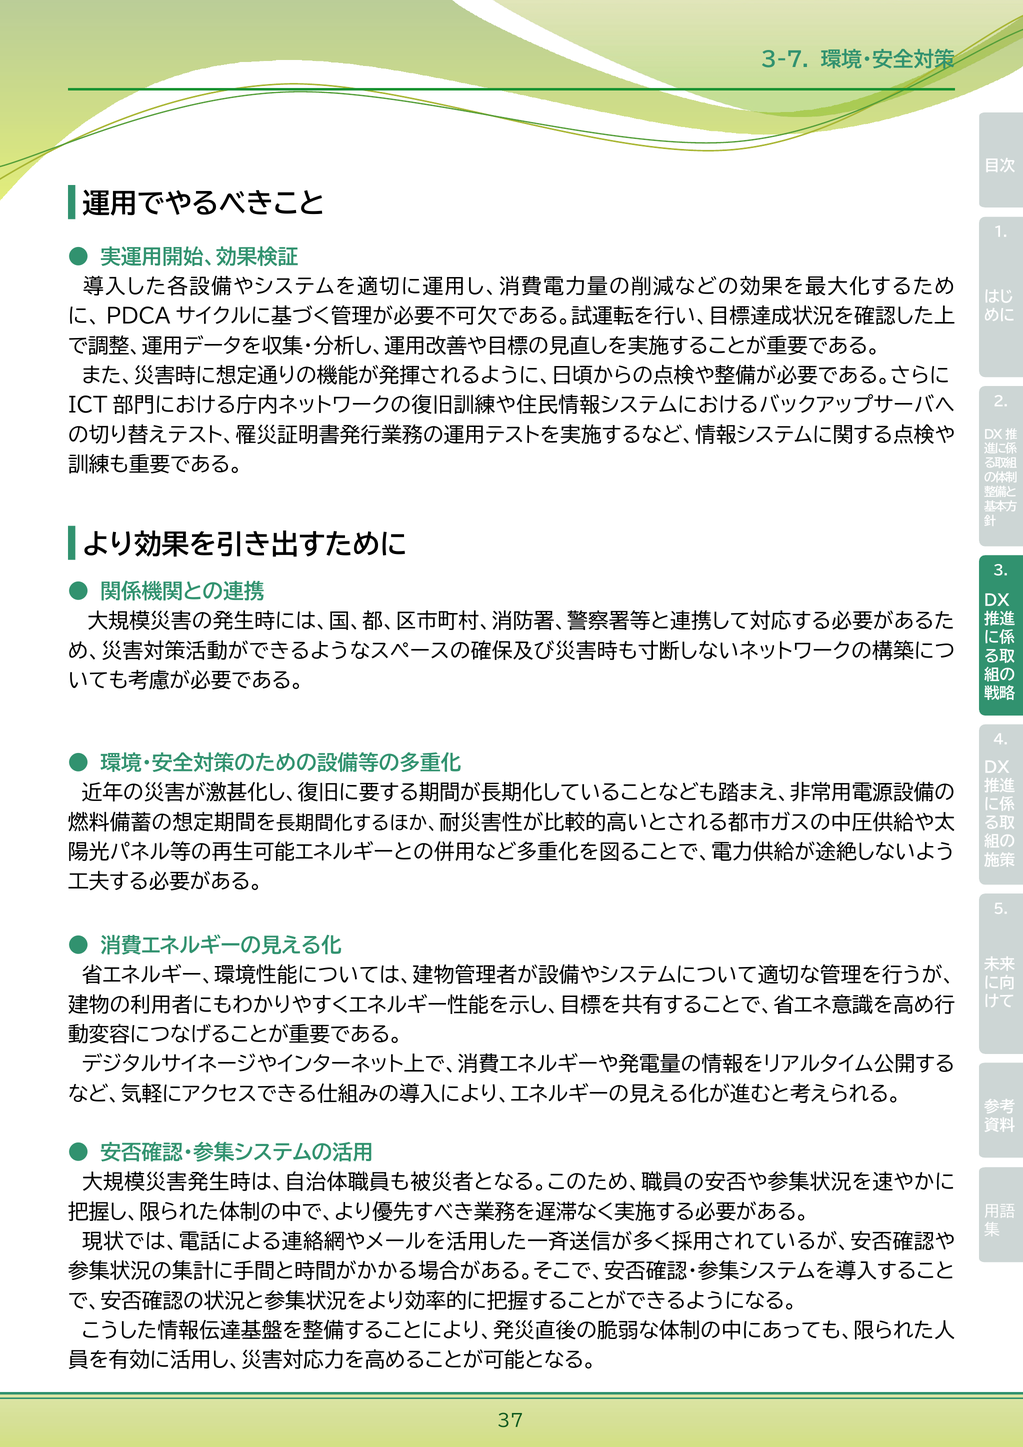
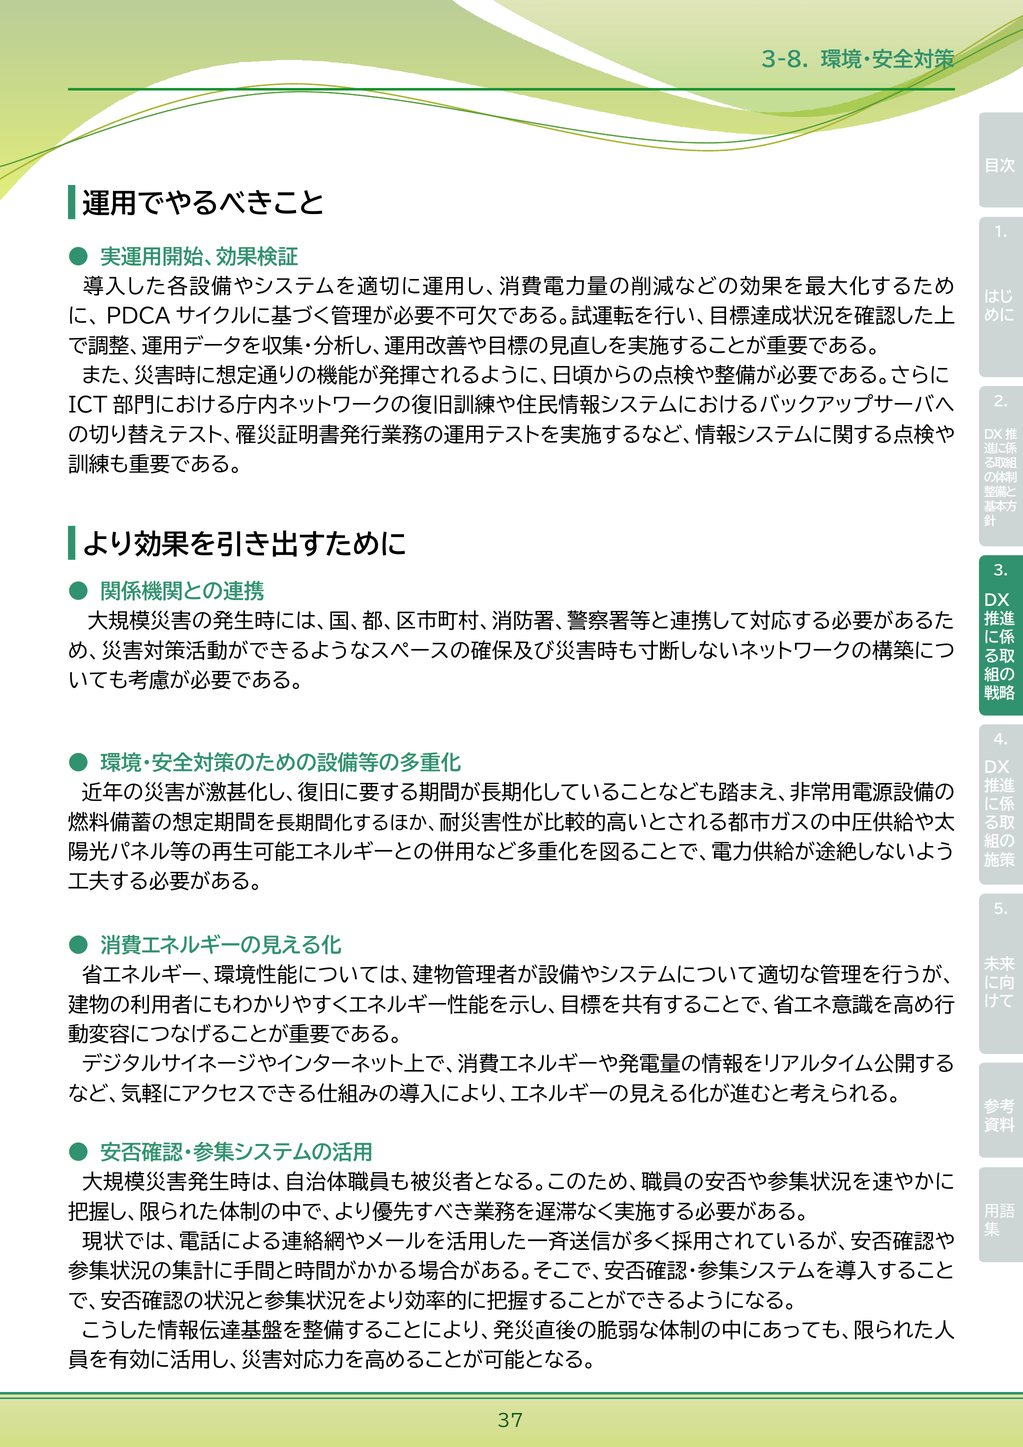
3-7: 3-7 -> 3-8
